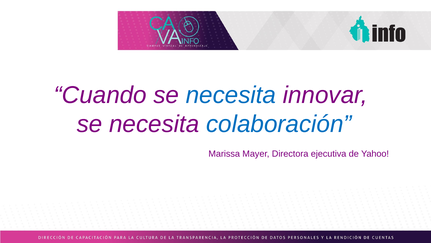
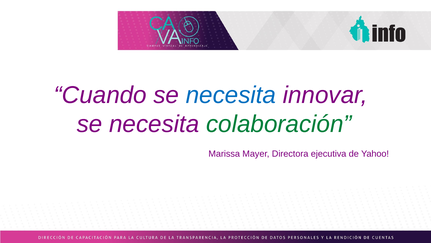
colaboración colour: blue -> green
